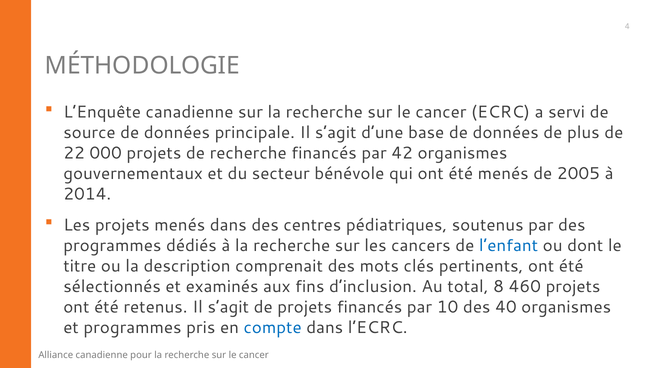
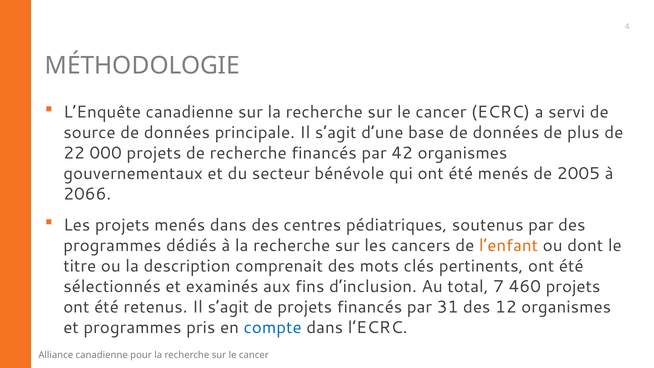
2014: 2014 -> 2066
l’enfant colour: blue -> orange
8: 8 -> 7
10: 10 -> 31
40: 40 -> 12
